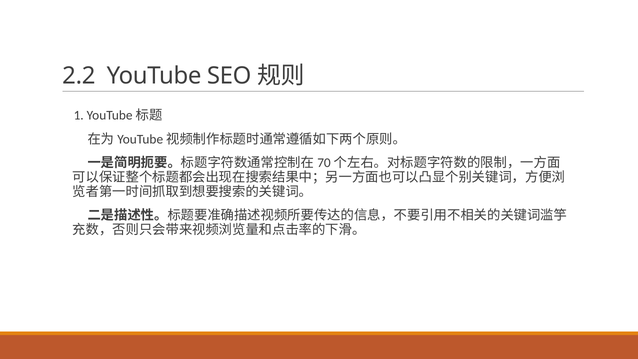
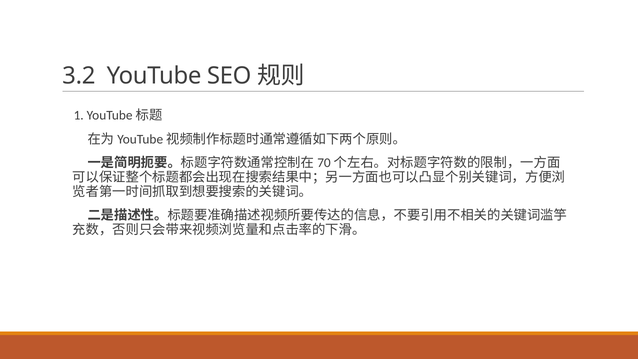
2.2: 2.2 -> 3.2
